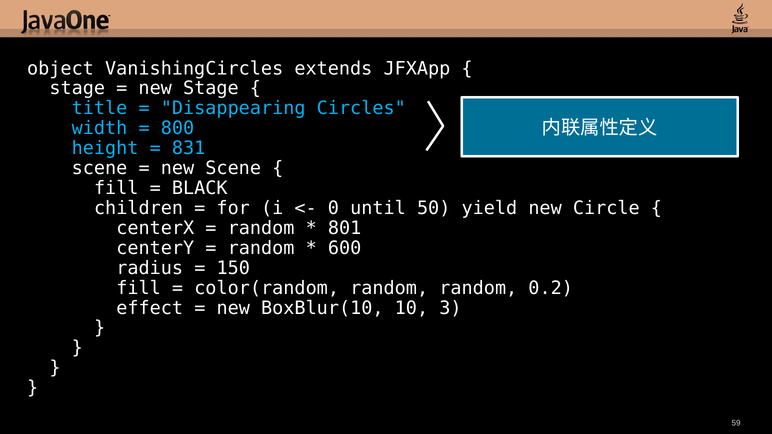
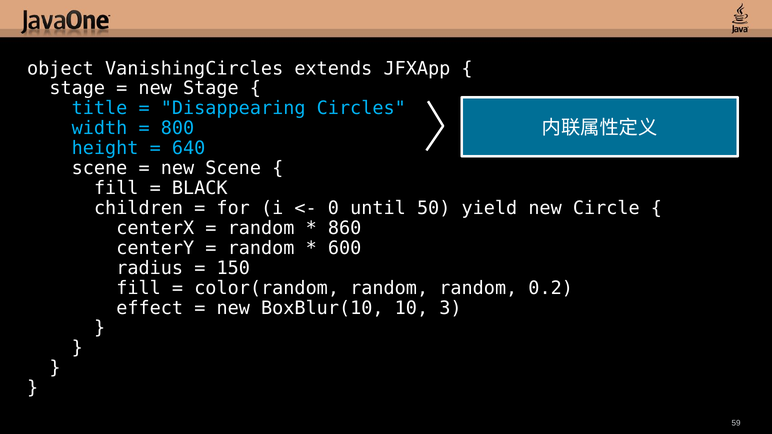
831: 831 -> 640
801: 801 -> 860
